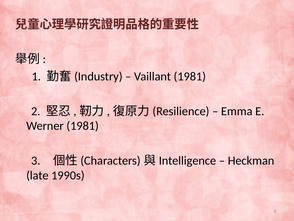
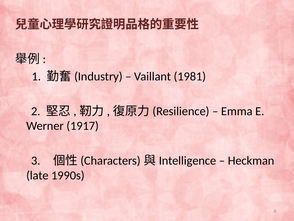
Werner 1981: 1981 -> 1917
